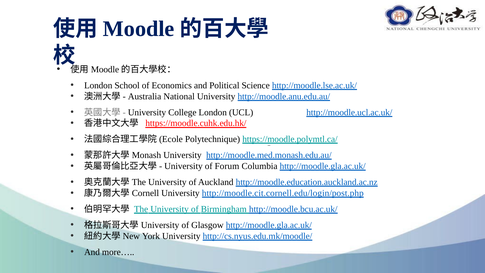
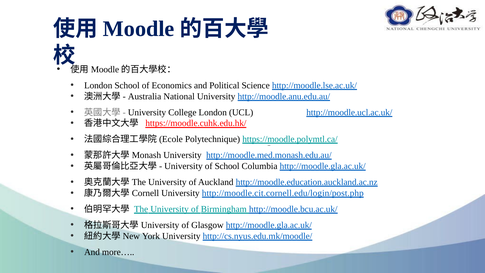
of Forum: Forum -> School
